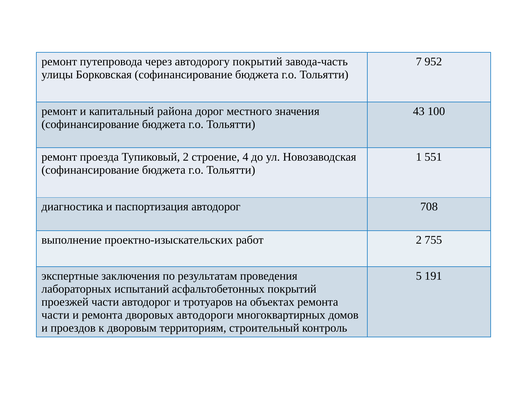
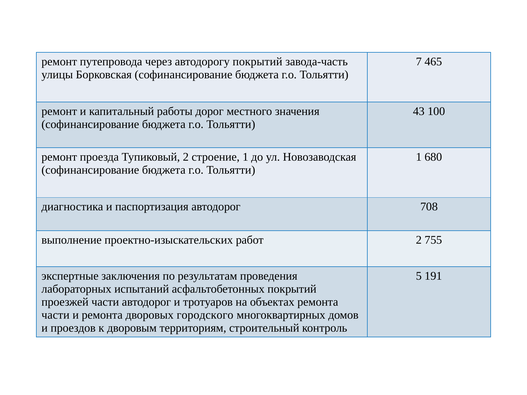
952: 952 -> 465
района: района -> работы
строение 4: 4 -> 1
551: 551 -> 680
автодороги: автодороги -> городского
